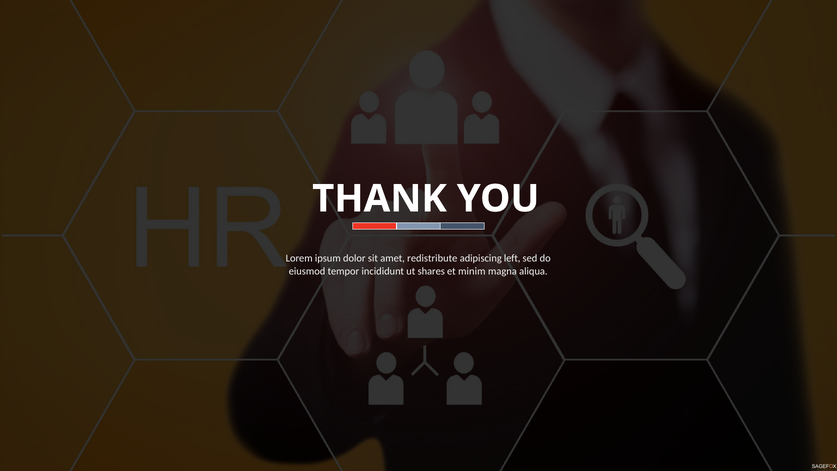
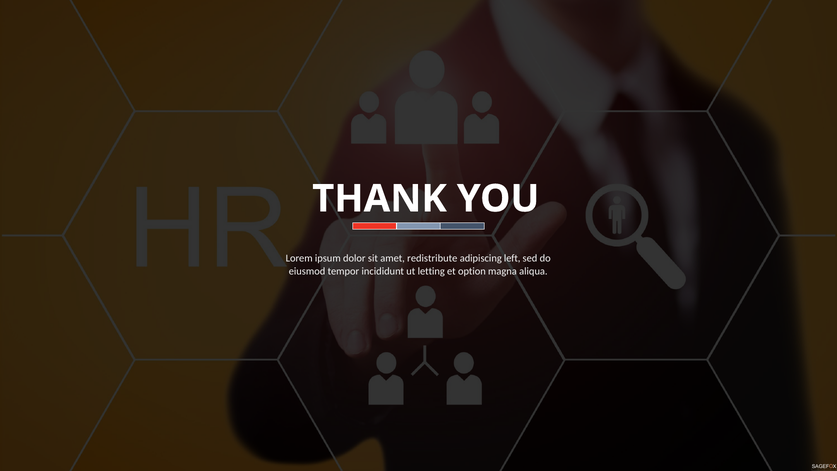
shares: shares -> letting
minim: minim -> option
